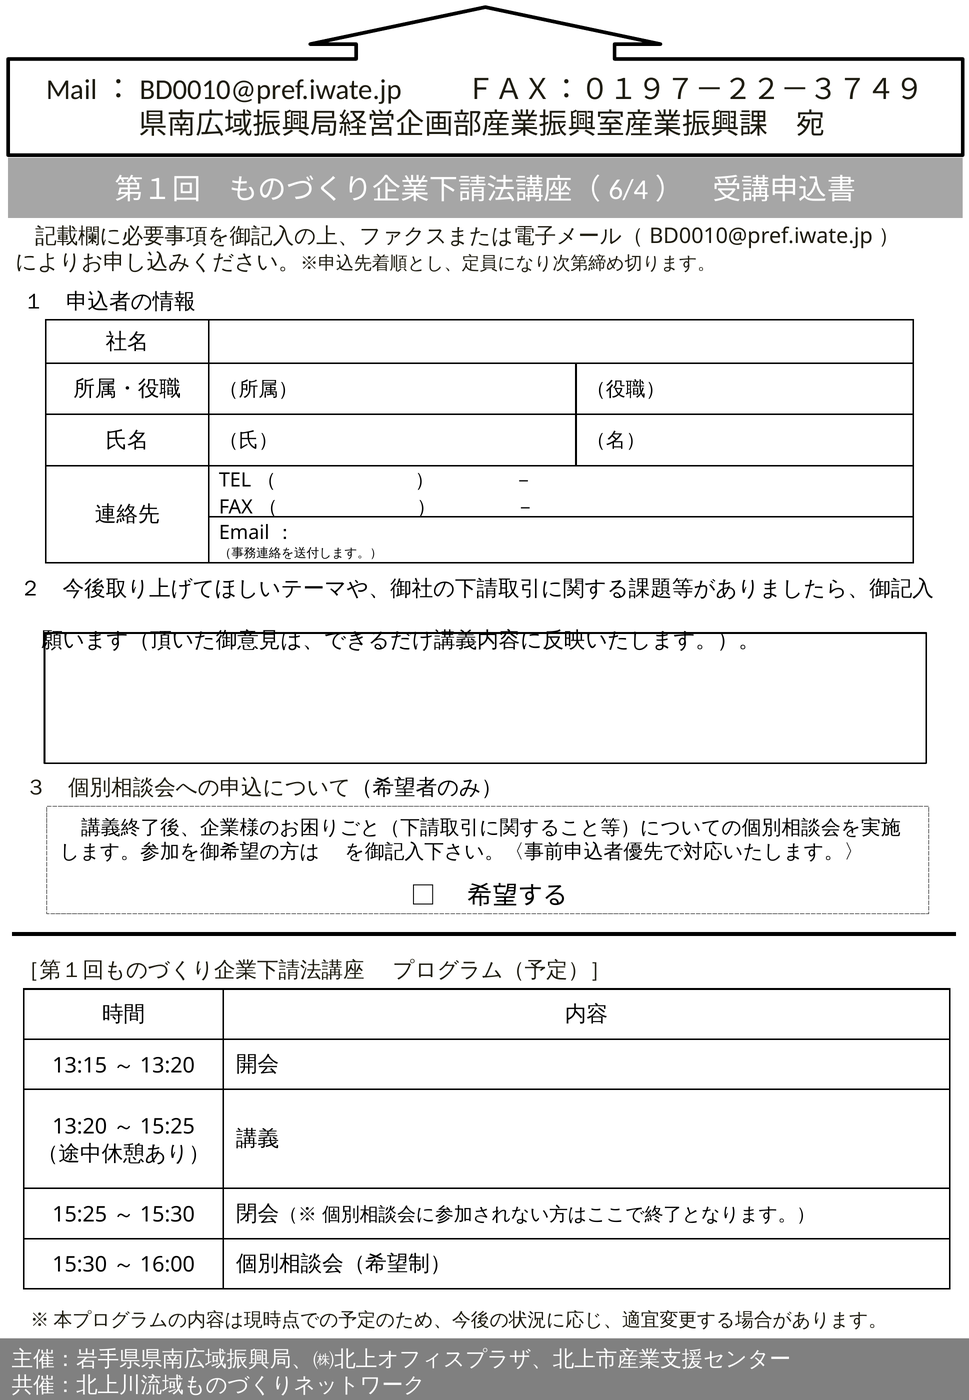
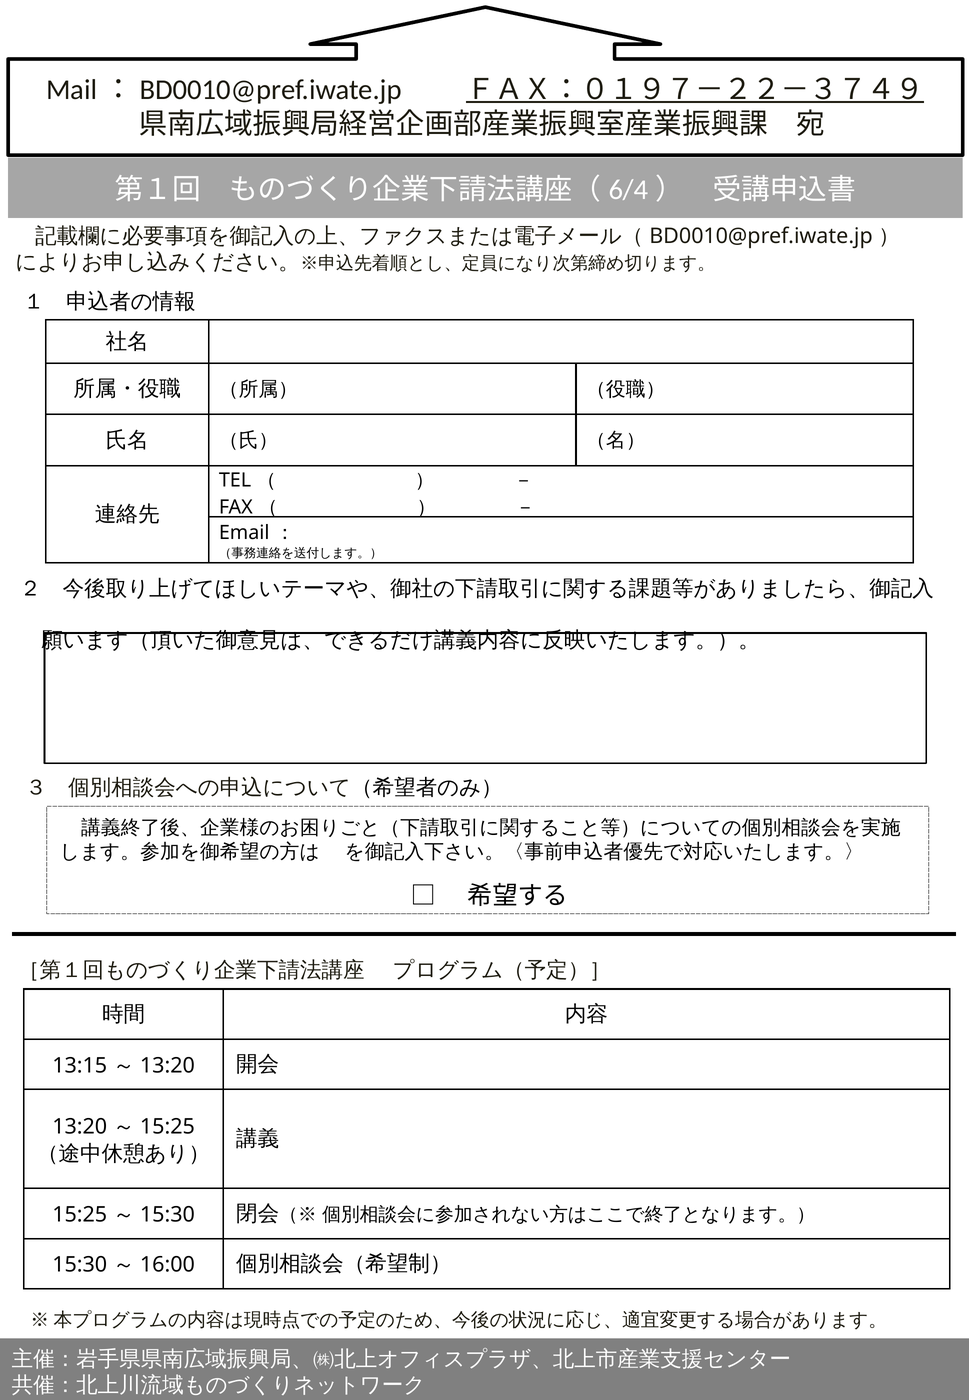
ＦＡＸ：０１９７－２２－３７４９ underline: none -> present
